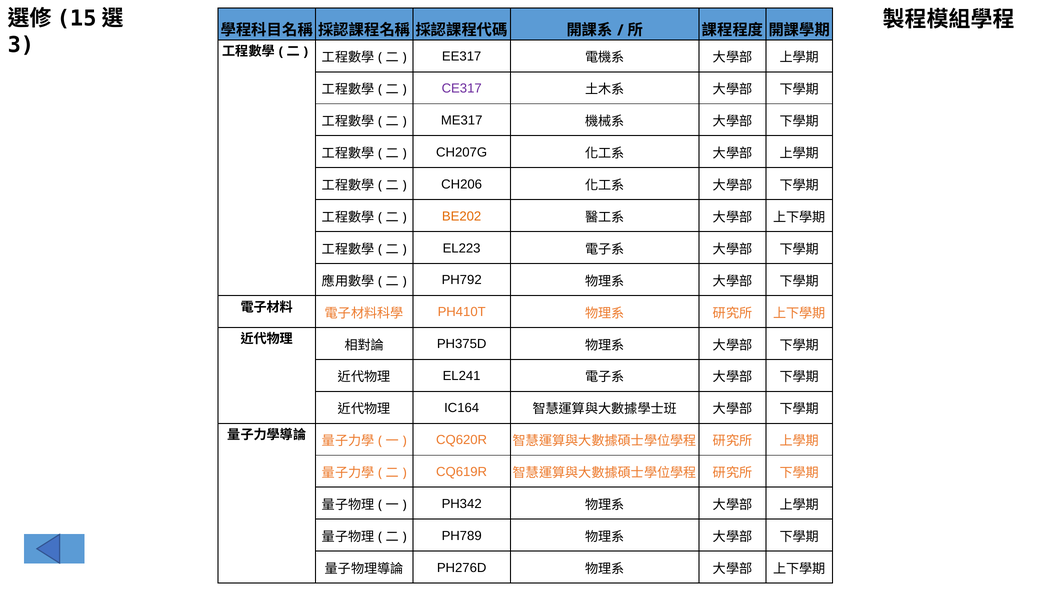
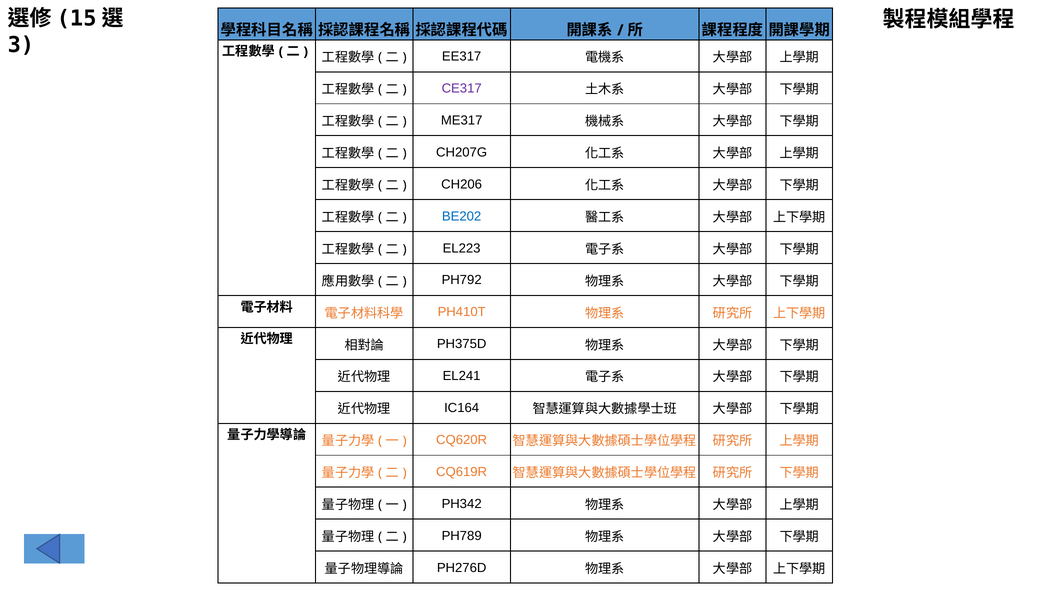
BE202 colour: orange -> blue
